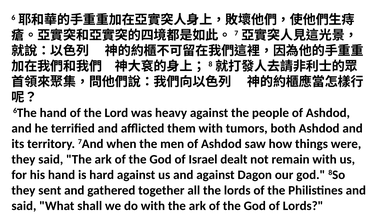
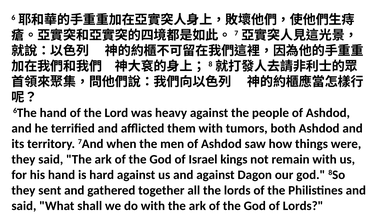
dealt: dealt -> kings
